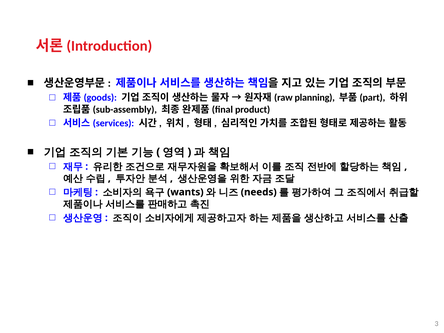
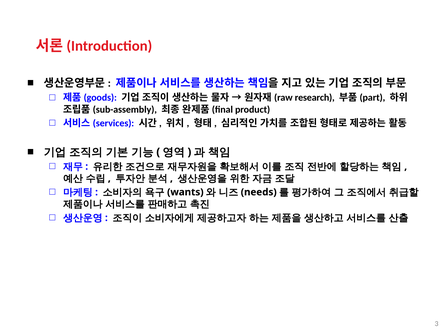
planning: planning -> research
